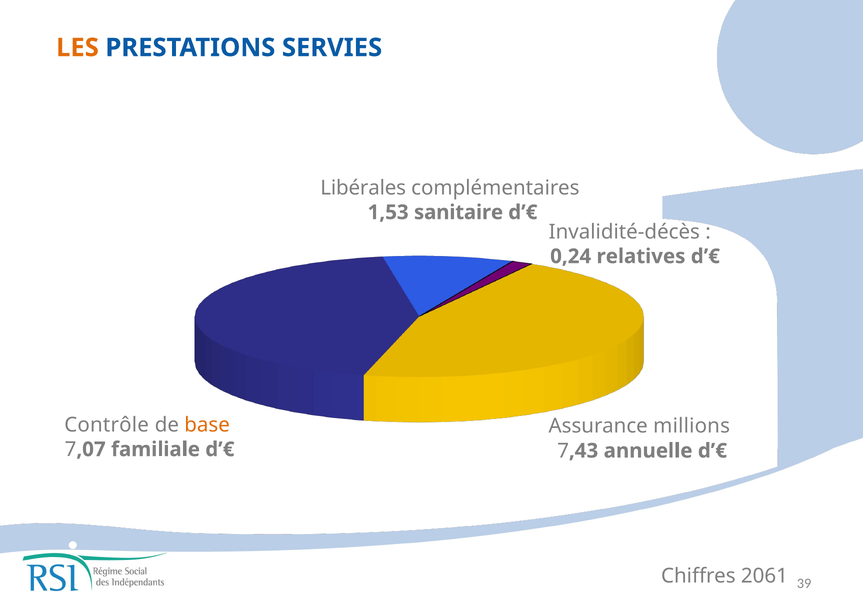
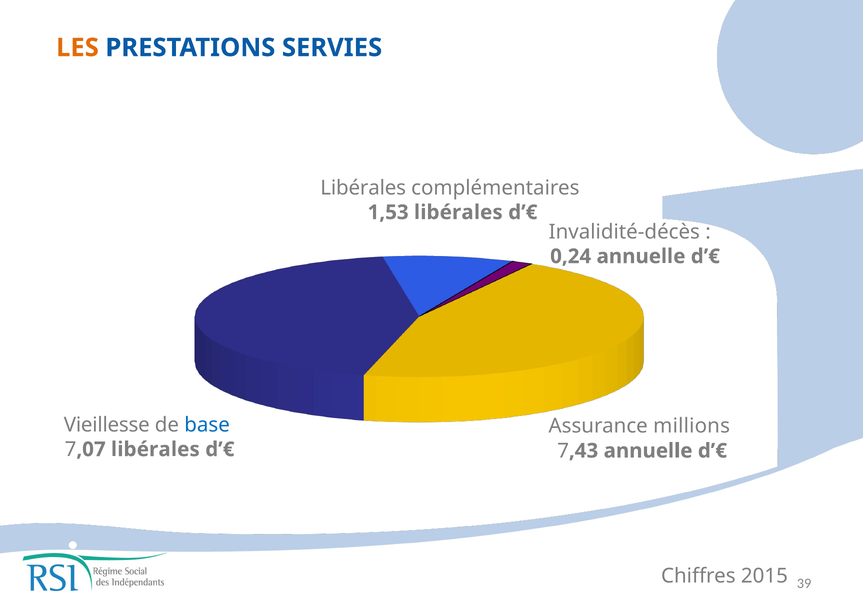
1,53 sanitaire: sanitaire -> libérales
0,24 relatives: relatives -> annuelle
Contrôle: Contrôle -> Vieillesse
base colour: orange -> blue
familiale at (156, 449): familiale -> libérales
2061: 2061 -> 2015
